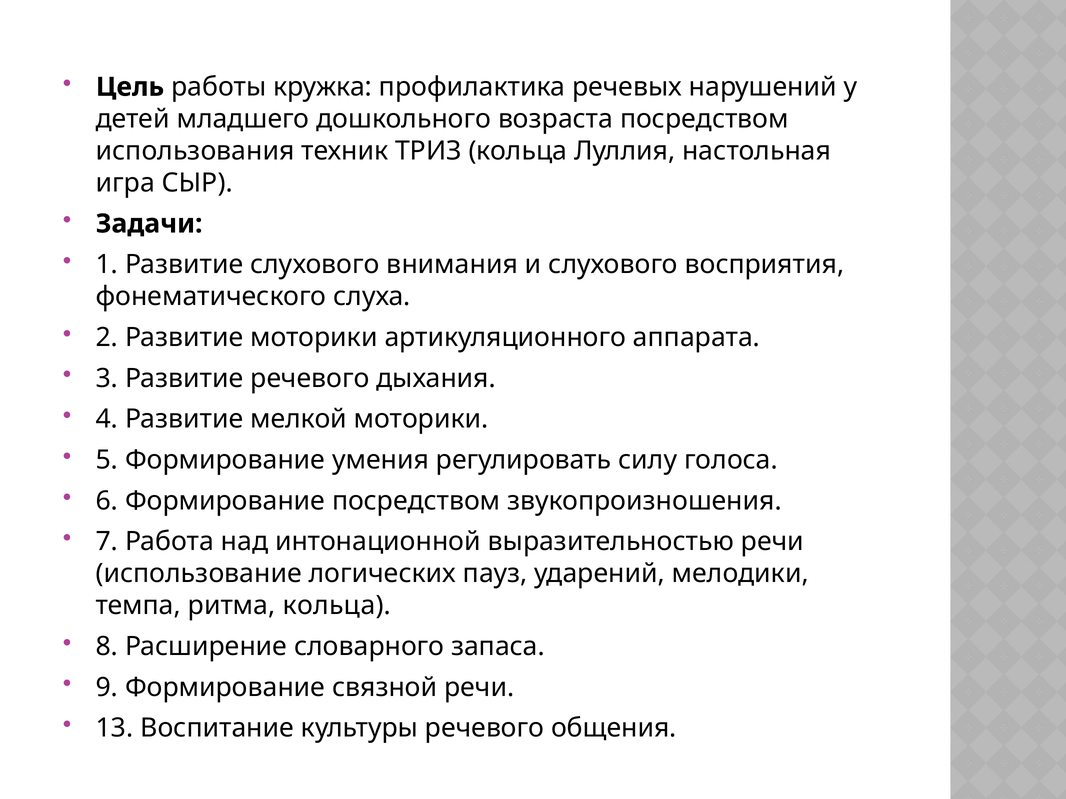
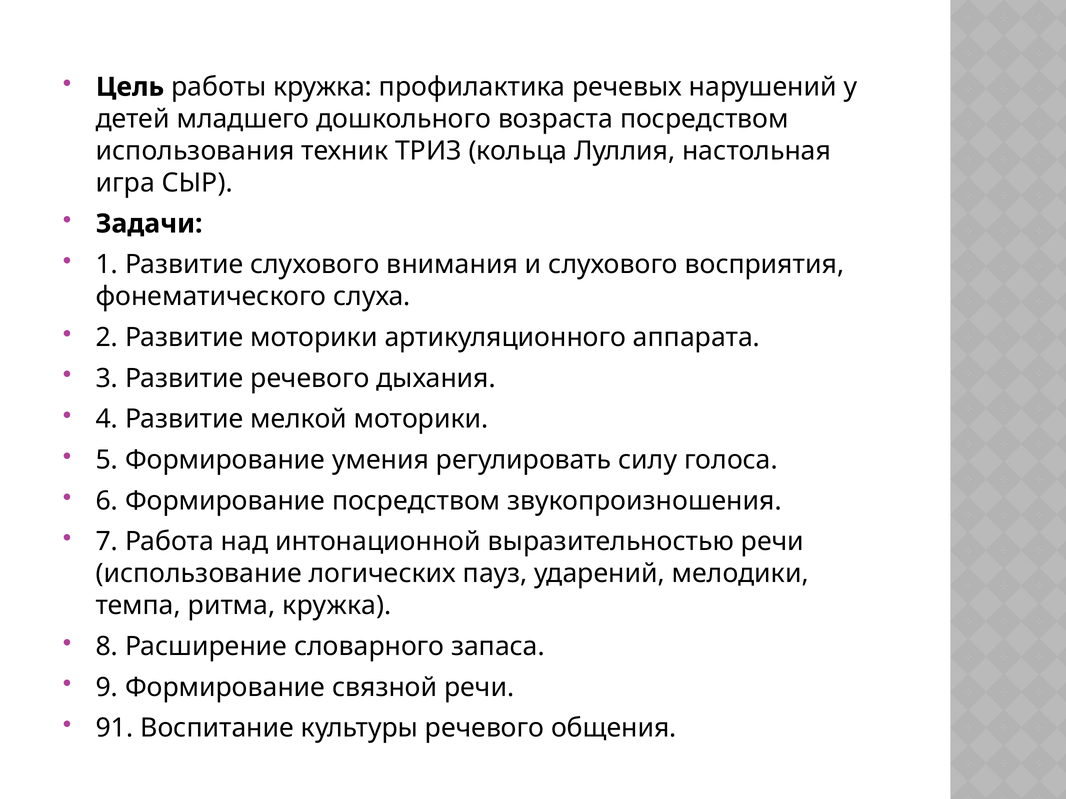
ритма кольца: кольца -> кружка
13: 13 -> 91
